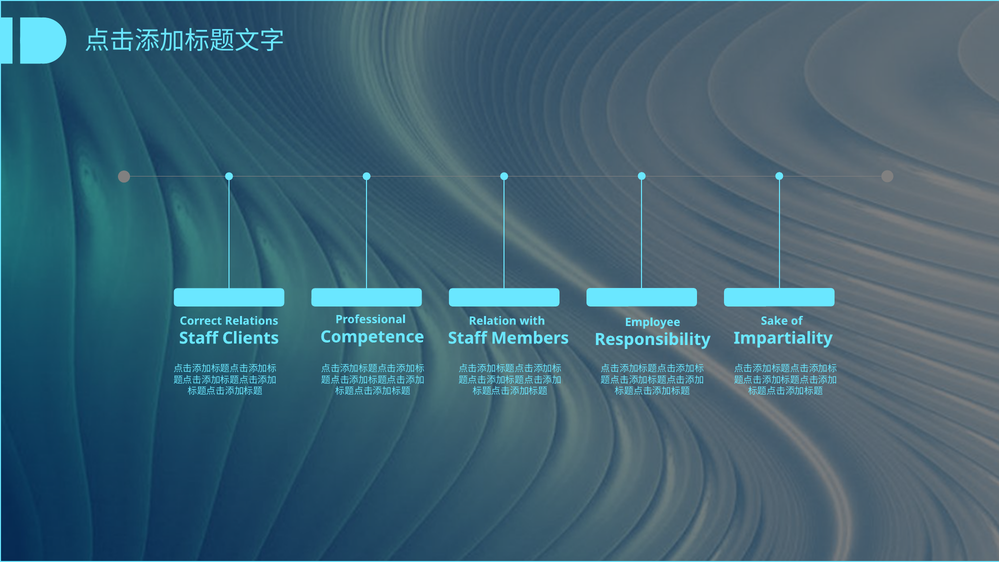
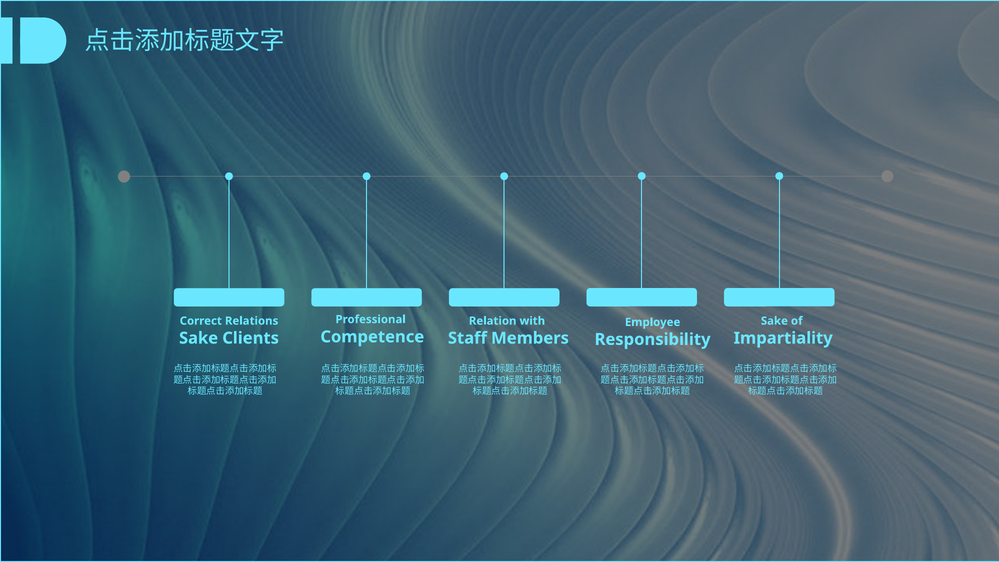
Staff at (199, 338): Staff -> Sake
